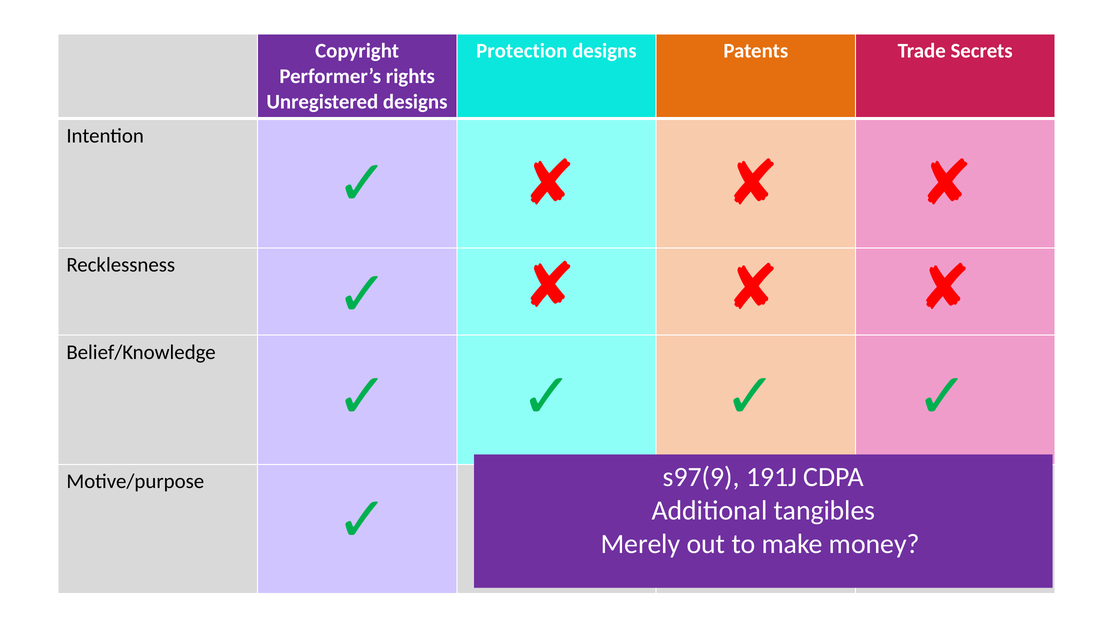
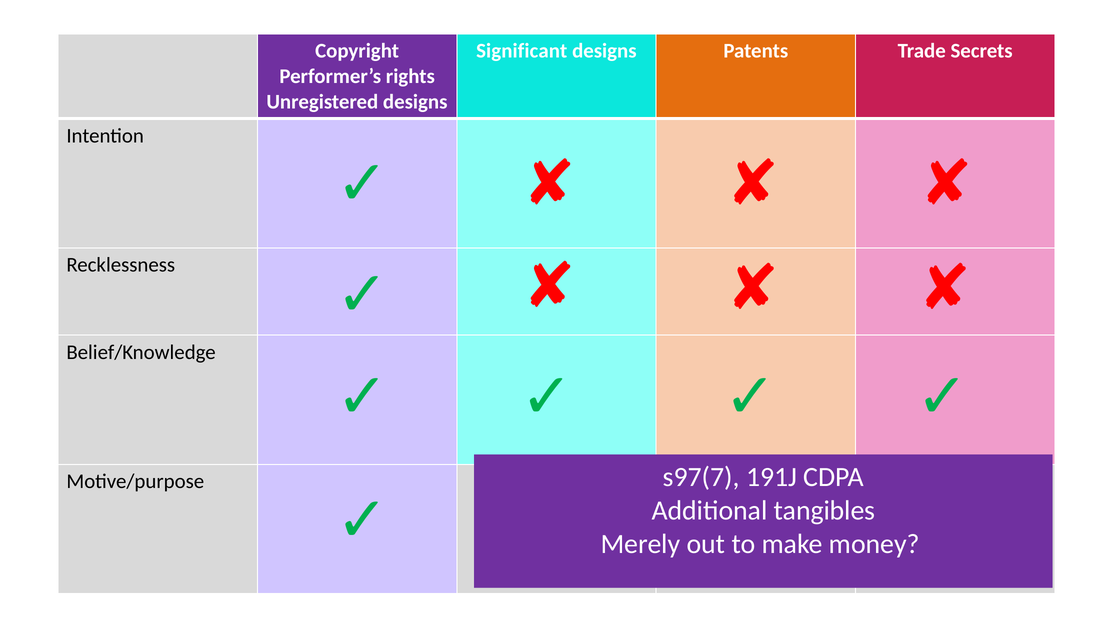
Protection: Protection -> Significant
s97(9: s97(9 -> s97(7
